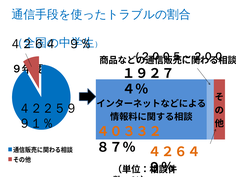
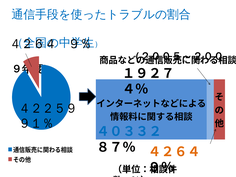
４０３３２ colour: orange -> blue
